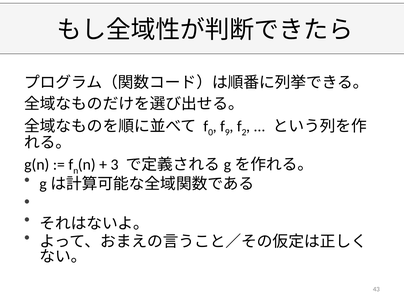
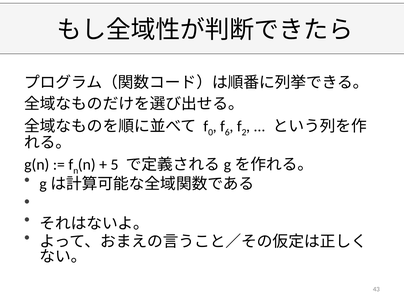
9: 9 -> 6
3: 3 -> 5
